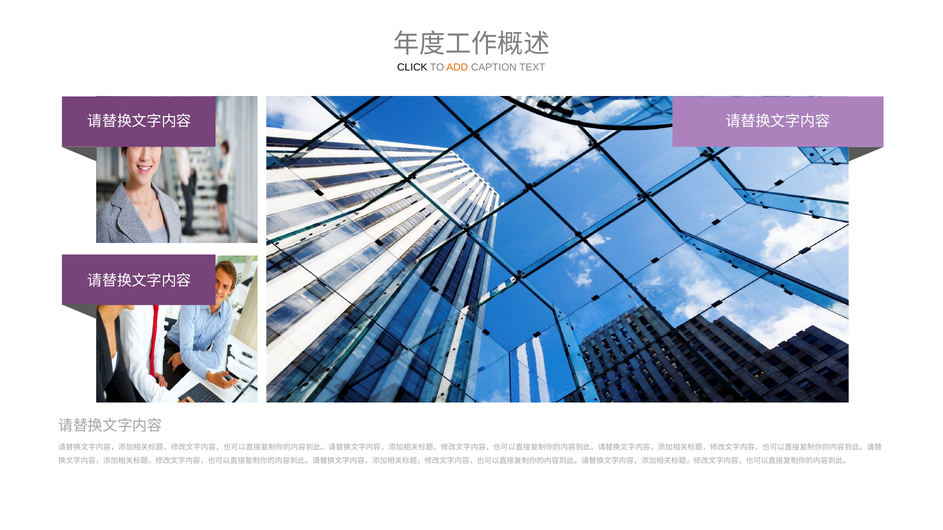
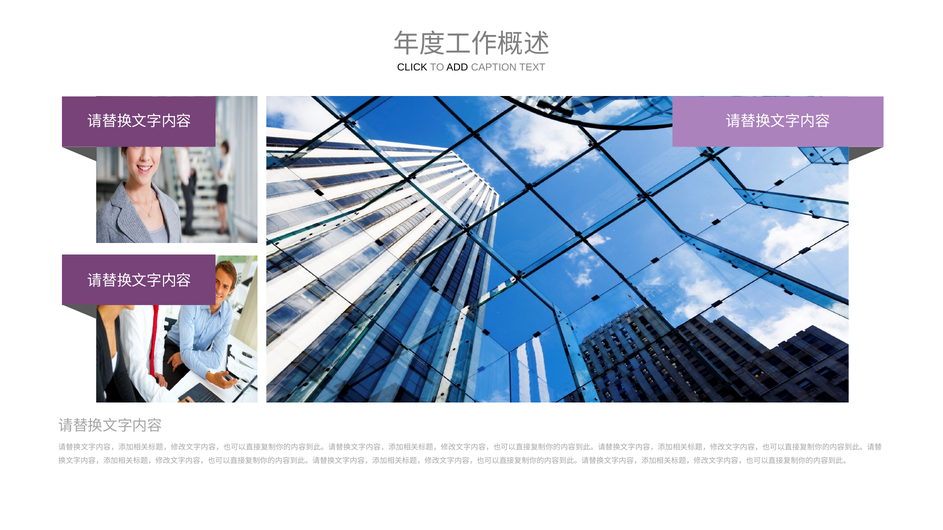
ADD colour: orange -> black
